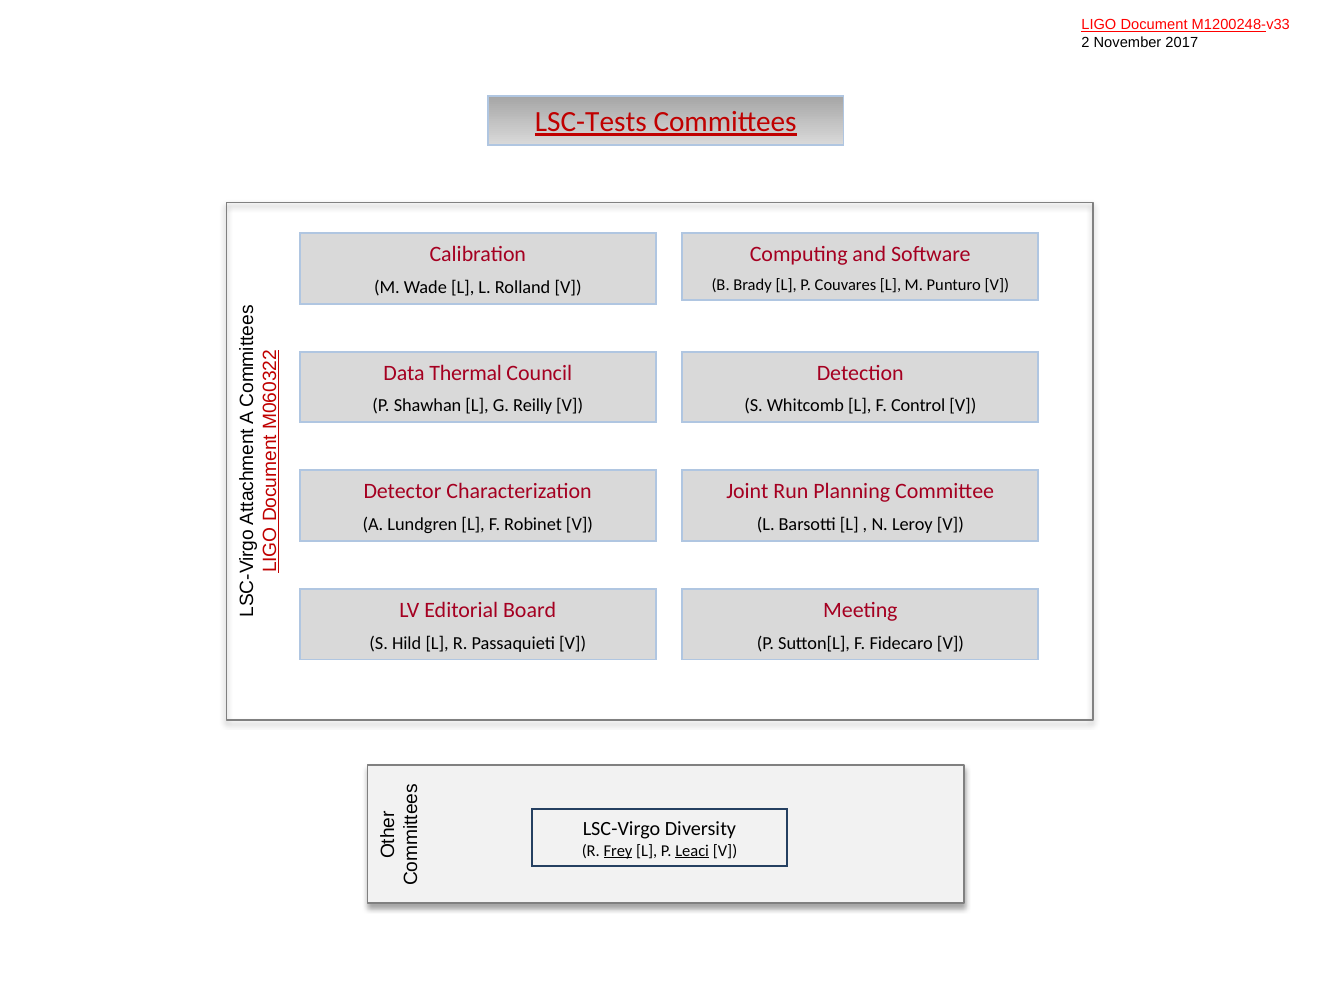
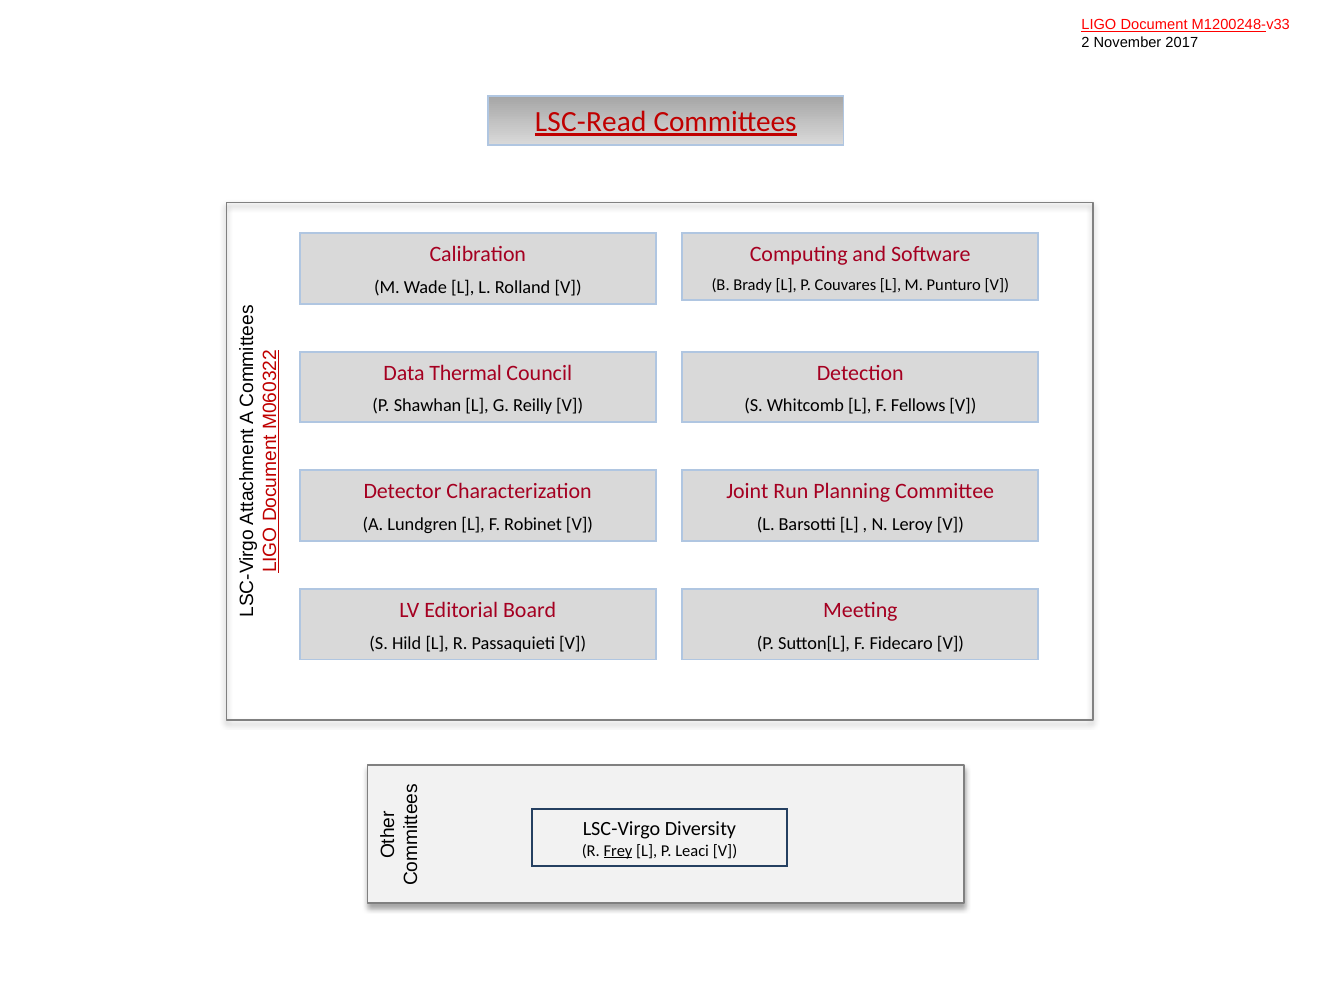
LSC-Tests: LSC-Tests -> LSC-Read
Control: Control -> Fellows
Leaci underline: present -> none
